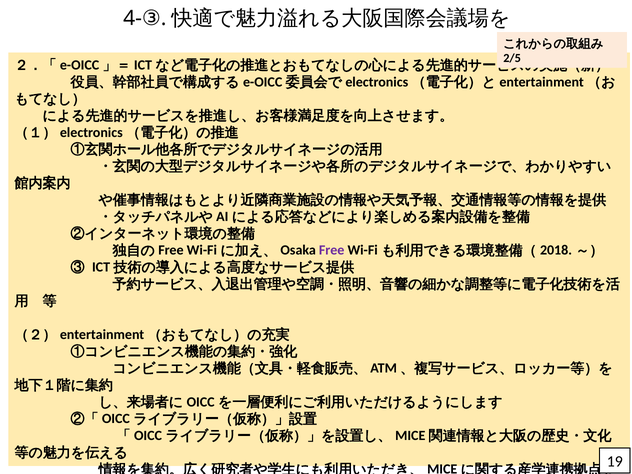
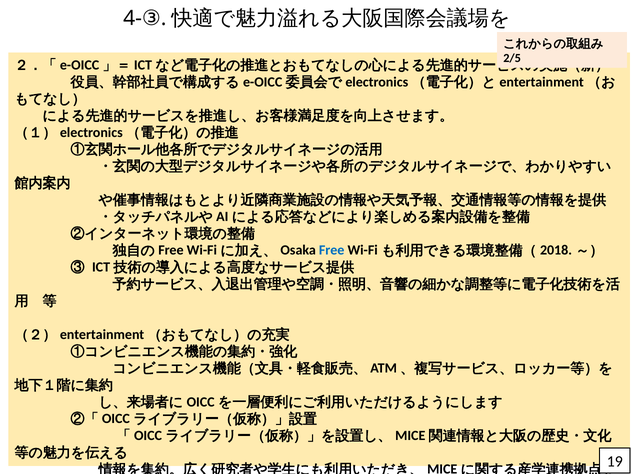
Free colour: purple -> blue
